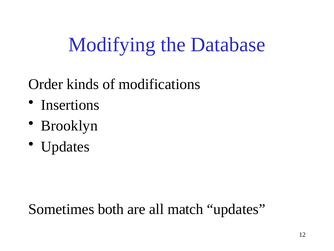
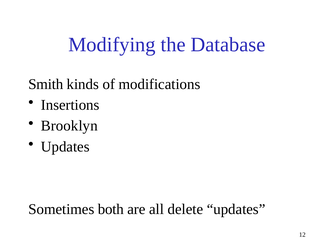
Order: Order -> Smith
match: match -> delete
